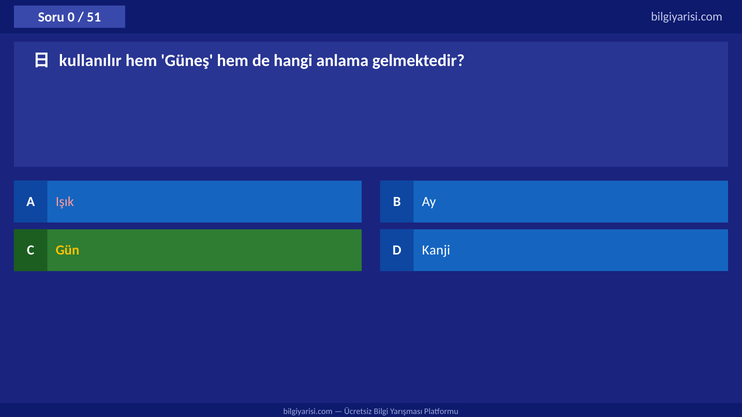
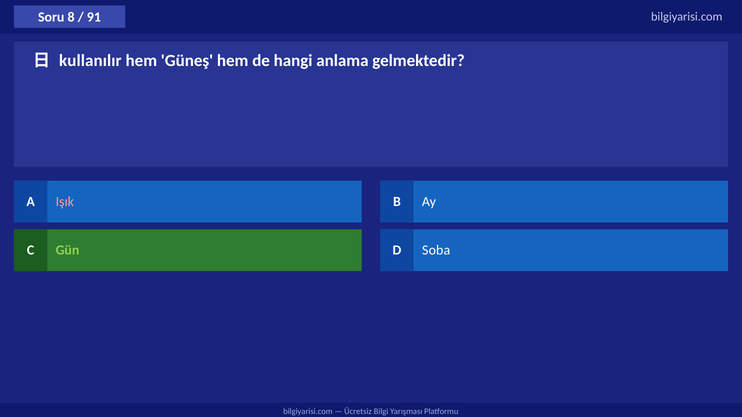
0: 0 -> 8
51: 51 -> 91
Gün colour: yellow -> light green
Kanji: Kanji -> Soba
